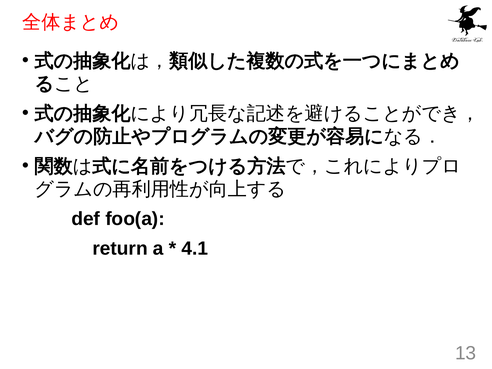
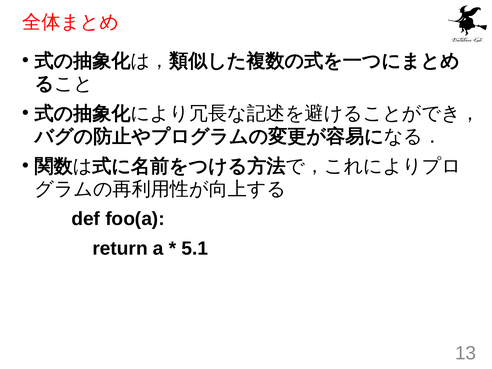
4.1: 4.1 -> 5.1
